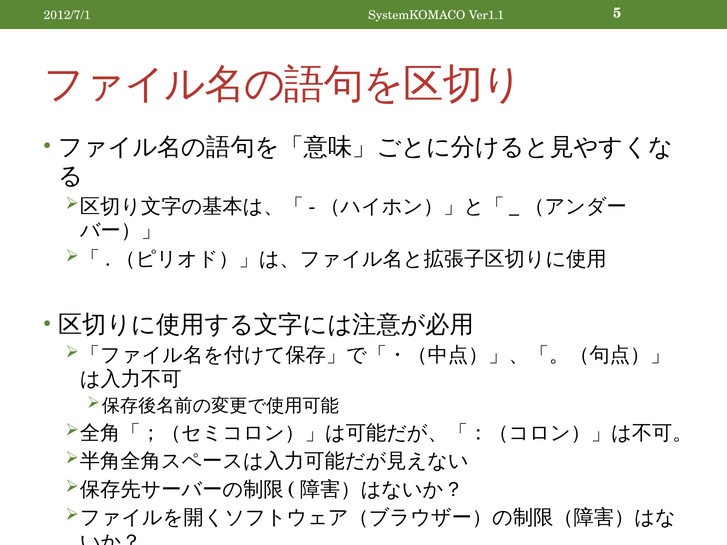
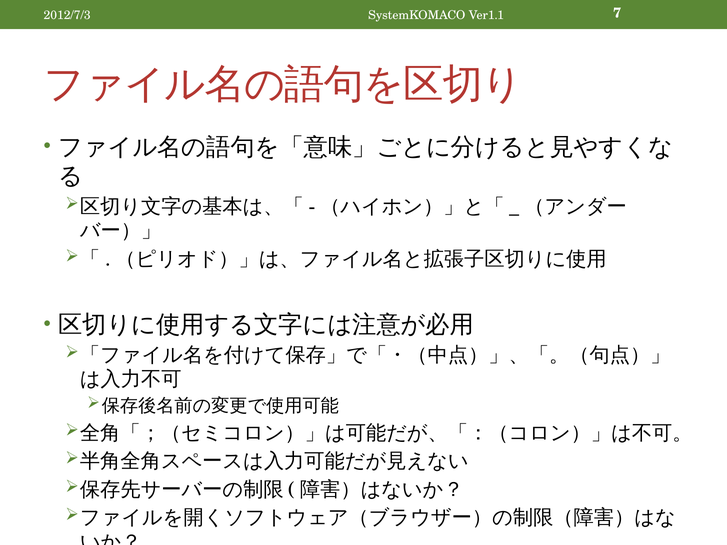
2012/7/1: 2012/7/1 -> 2012/7/3
5: 5 -> 7
